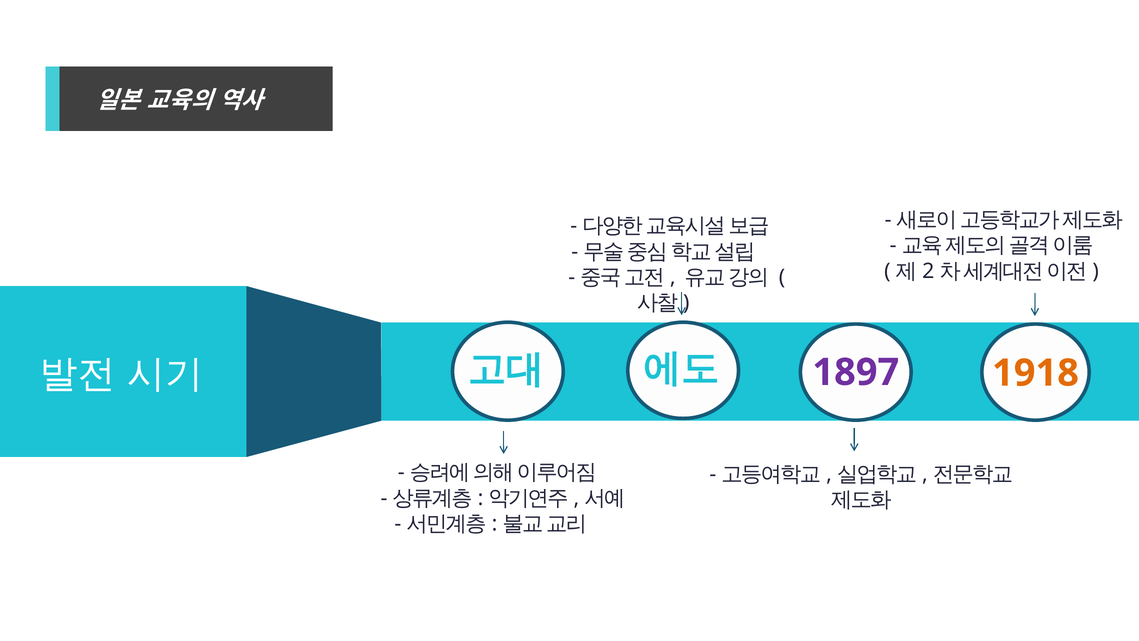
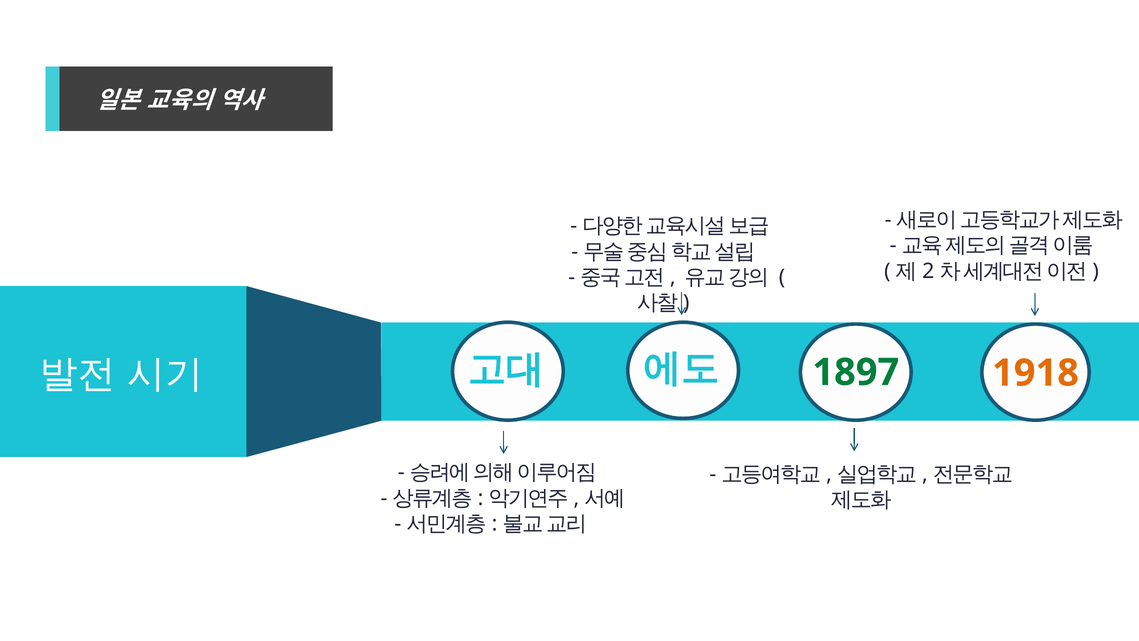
1897 colour: purple -> green
